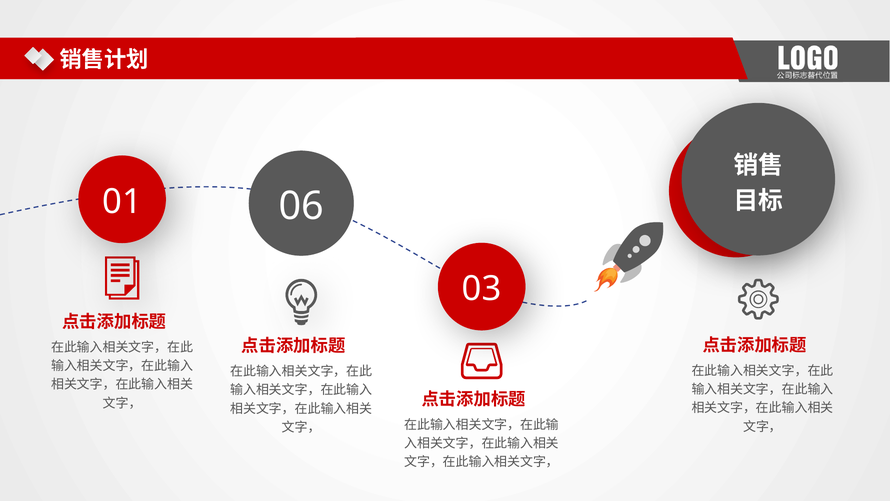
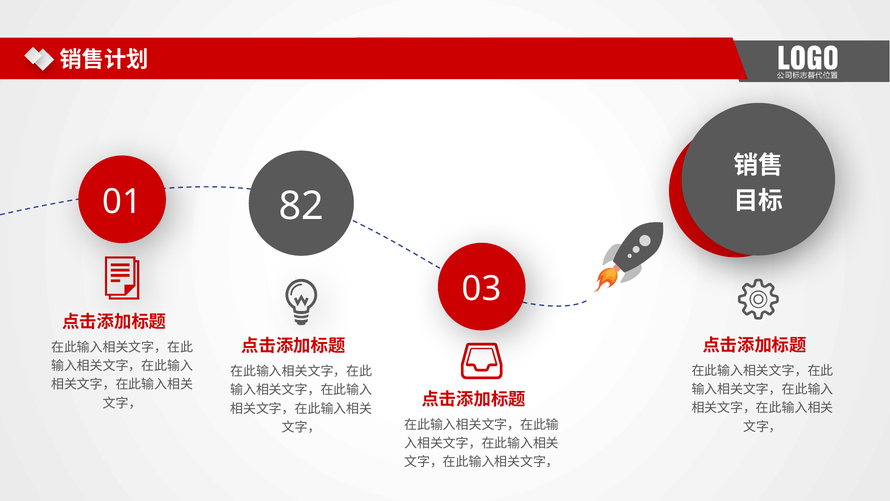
06: 06 -> 82
